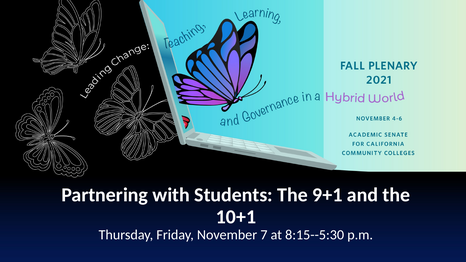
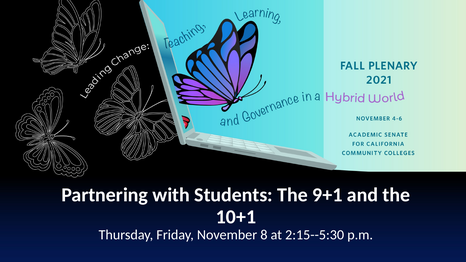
7: 7 -> 8
8:15--5:30: 8:15--5:30 -> 2:15--5:30
